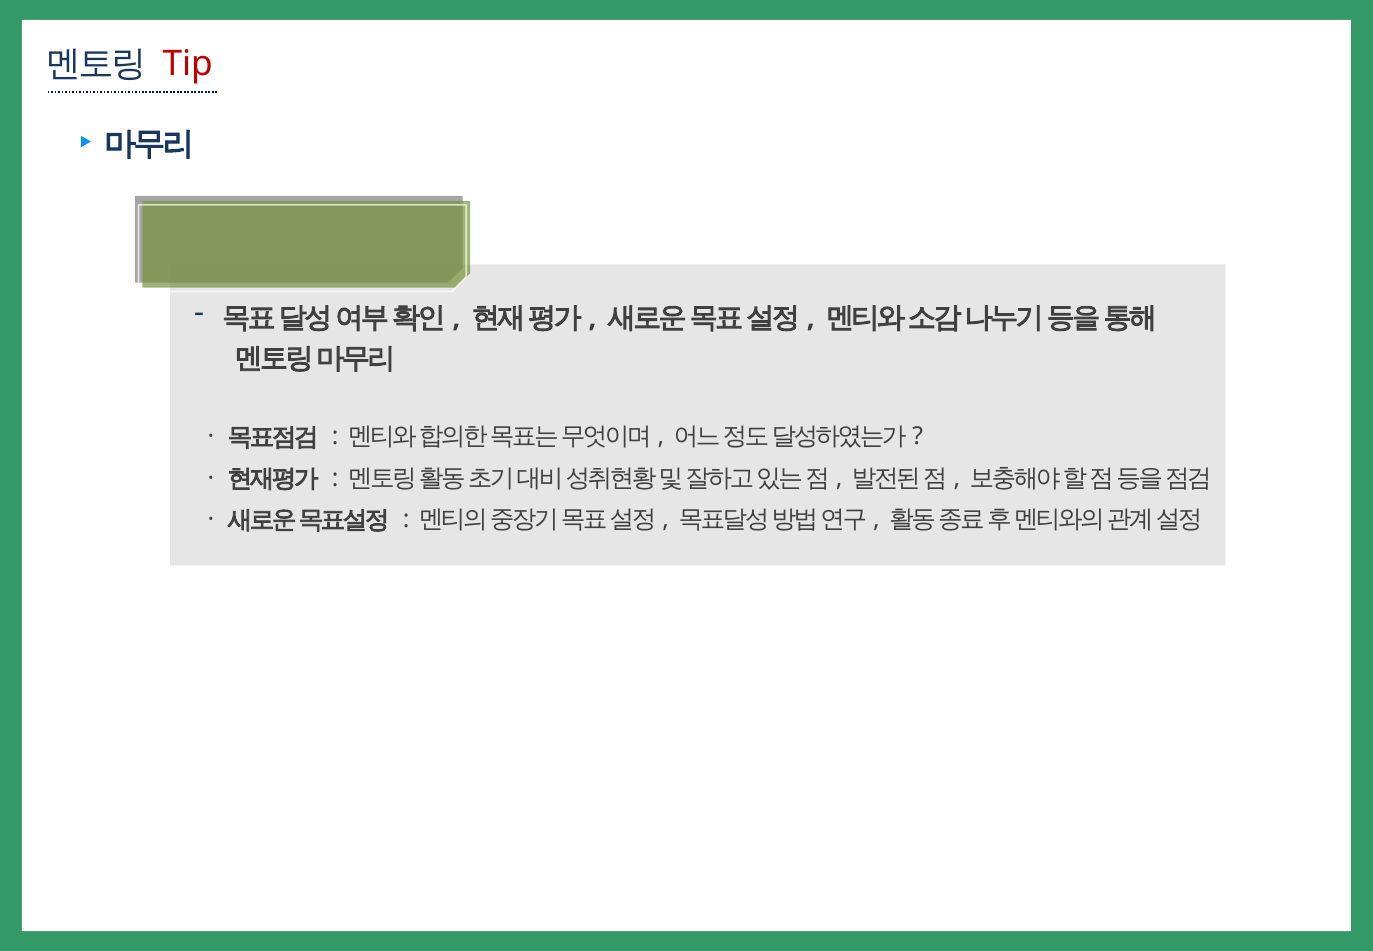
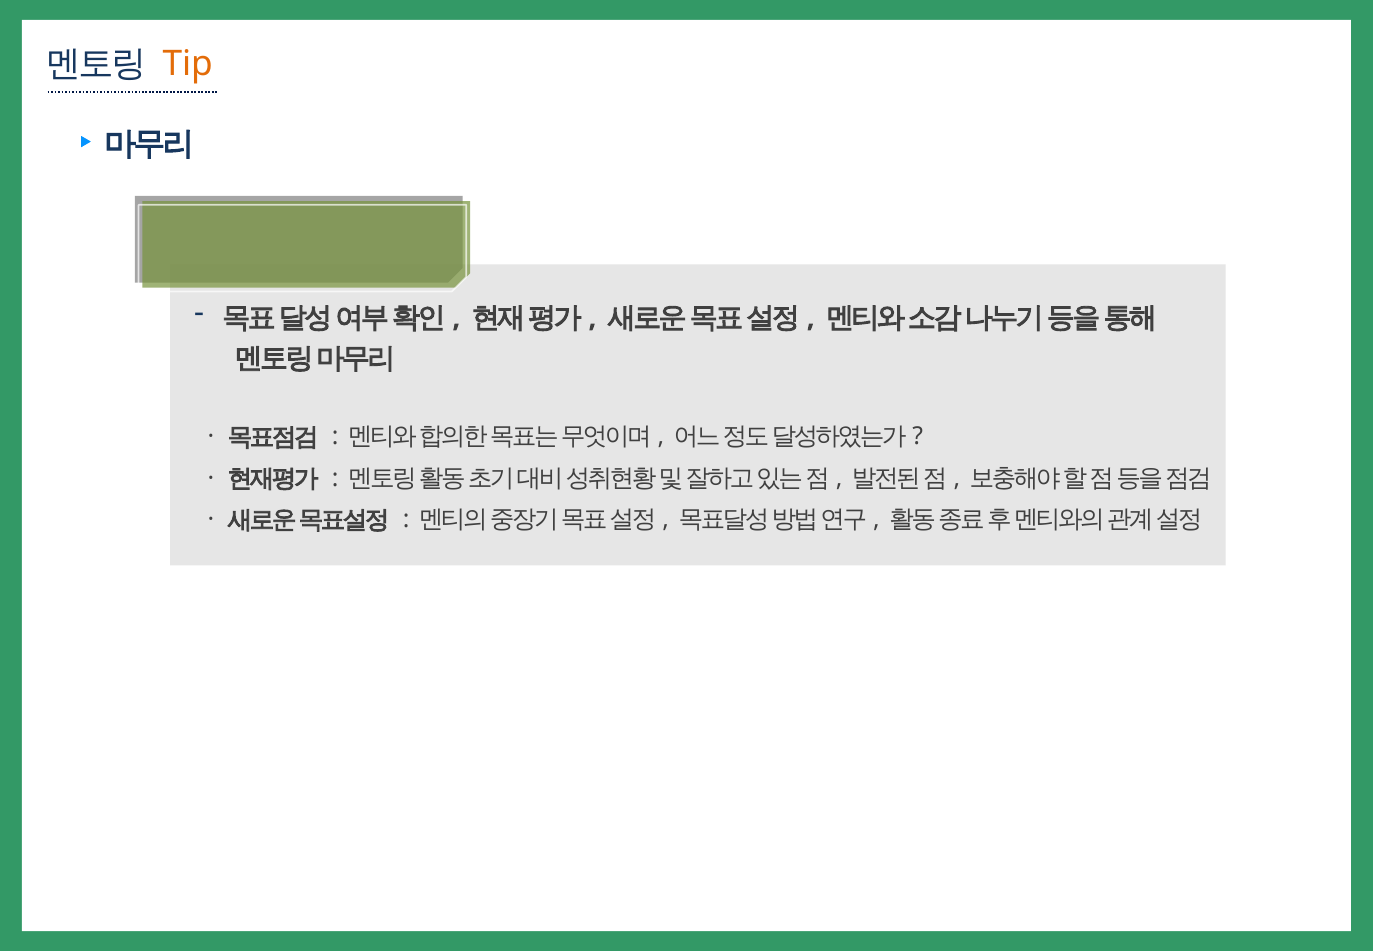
Tip colour: red -> orange
